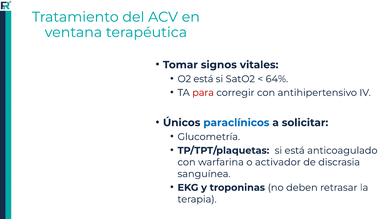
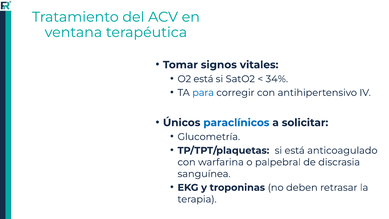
64%: 64% -> 34%
para colour: red -> blue
activador: activador -> palpebral
